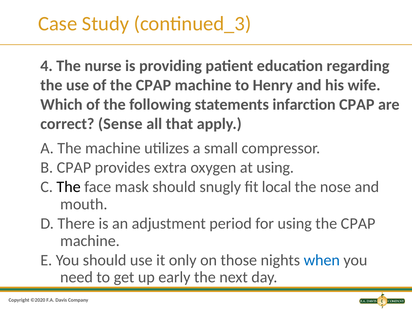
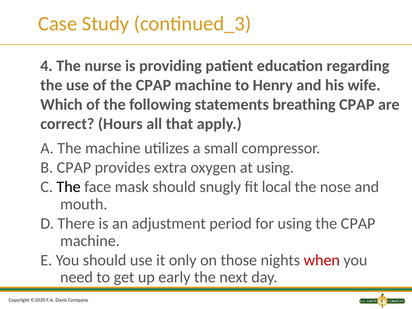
infarction: infarction -> breathing
Sense: Sense -> Hours
when colour: blue -> red
